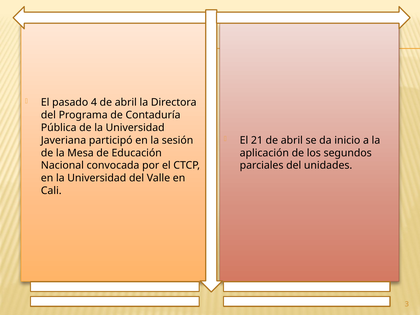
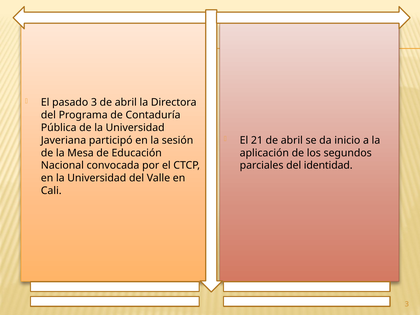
pasado 4: 4 -> 3
unidades: unidades -> identidad
